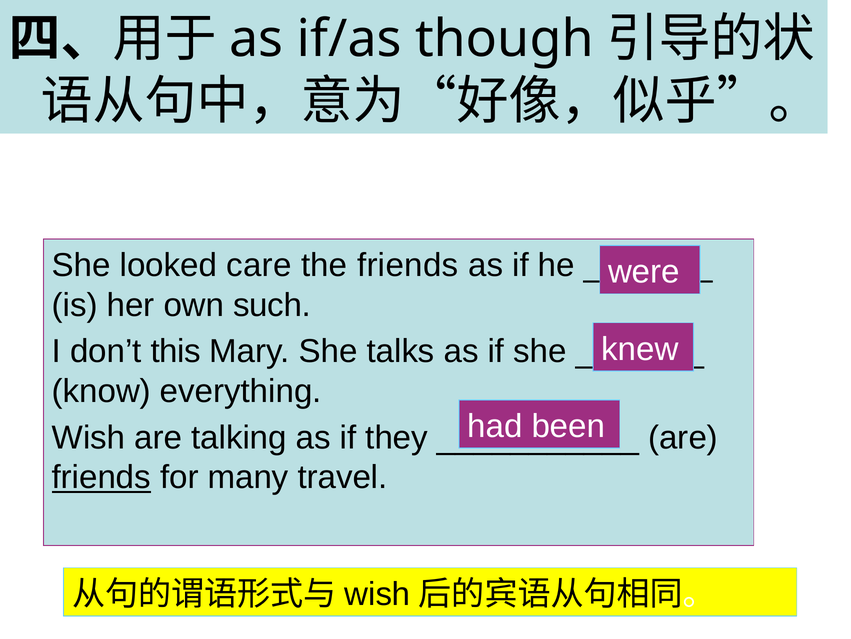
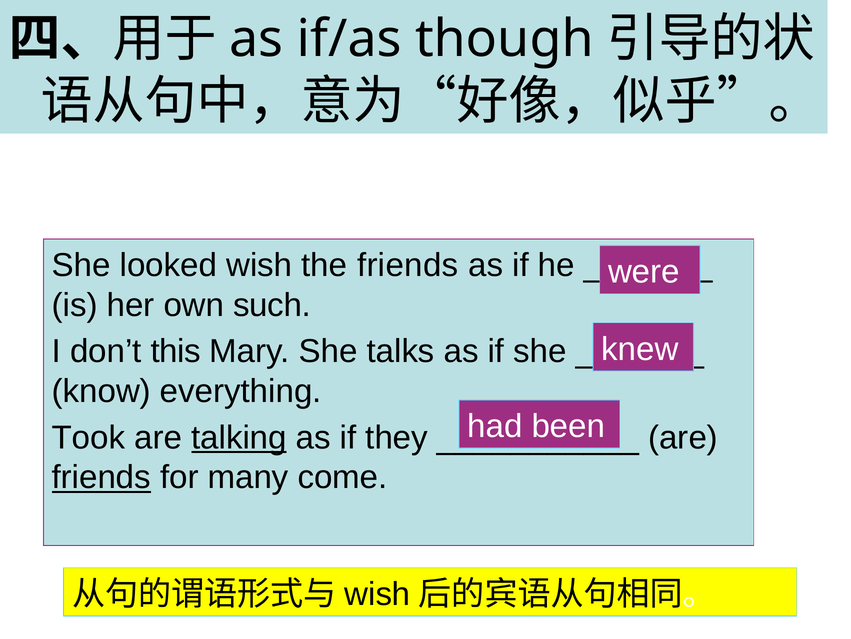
looked care: care -> wish
Wish at (89, 437): Wish -> Took
talking underline: none -> present
travel: travel -> come
